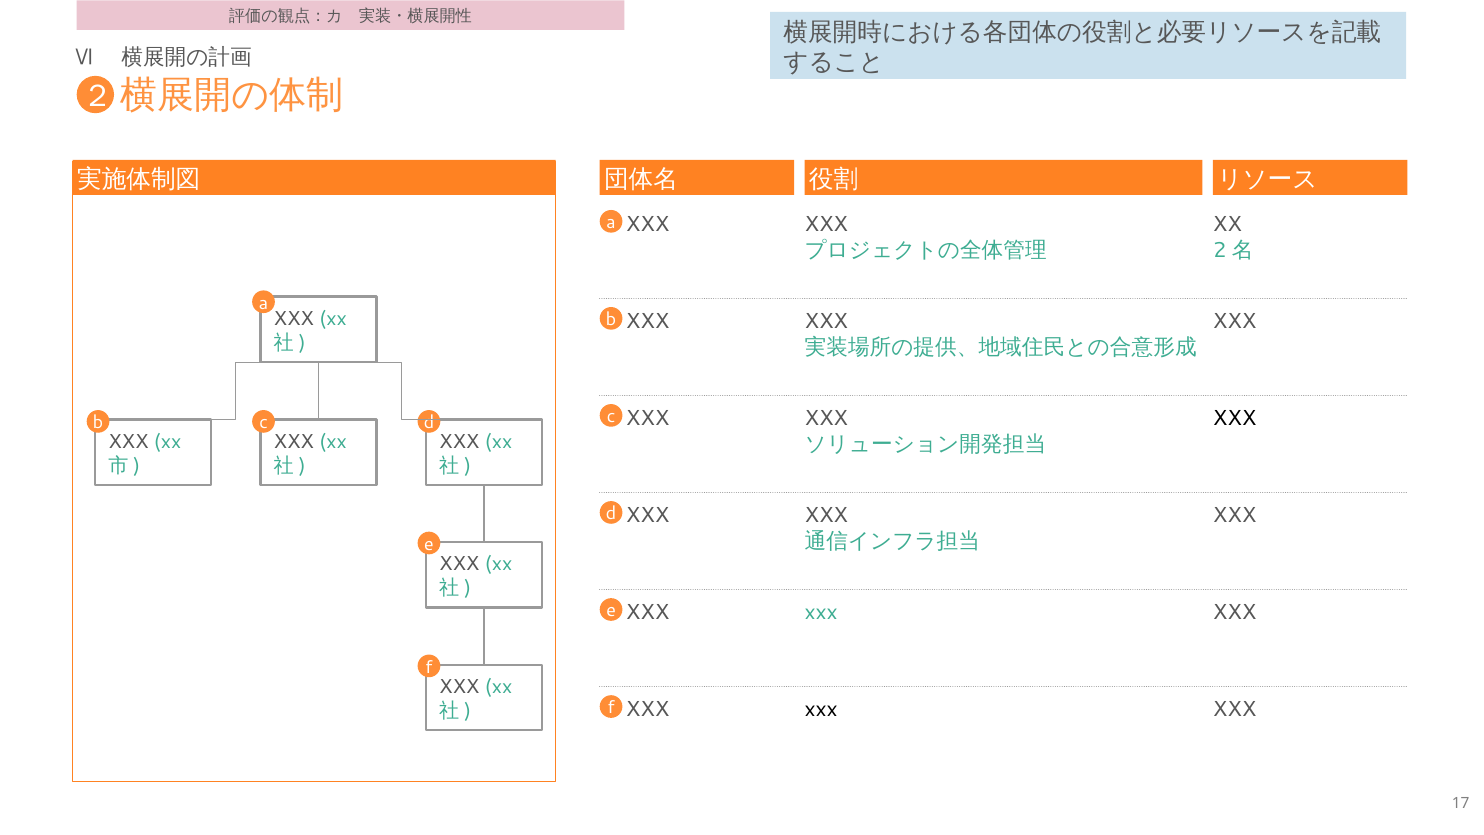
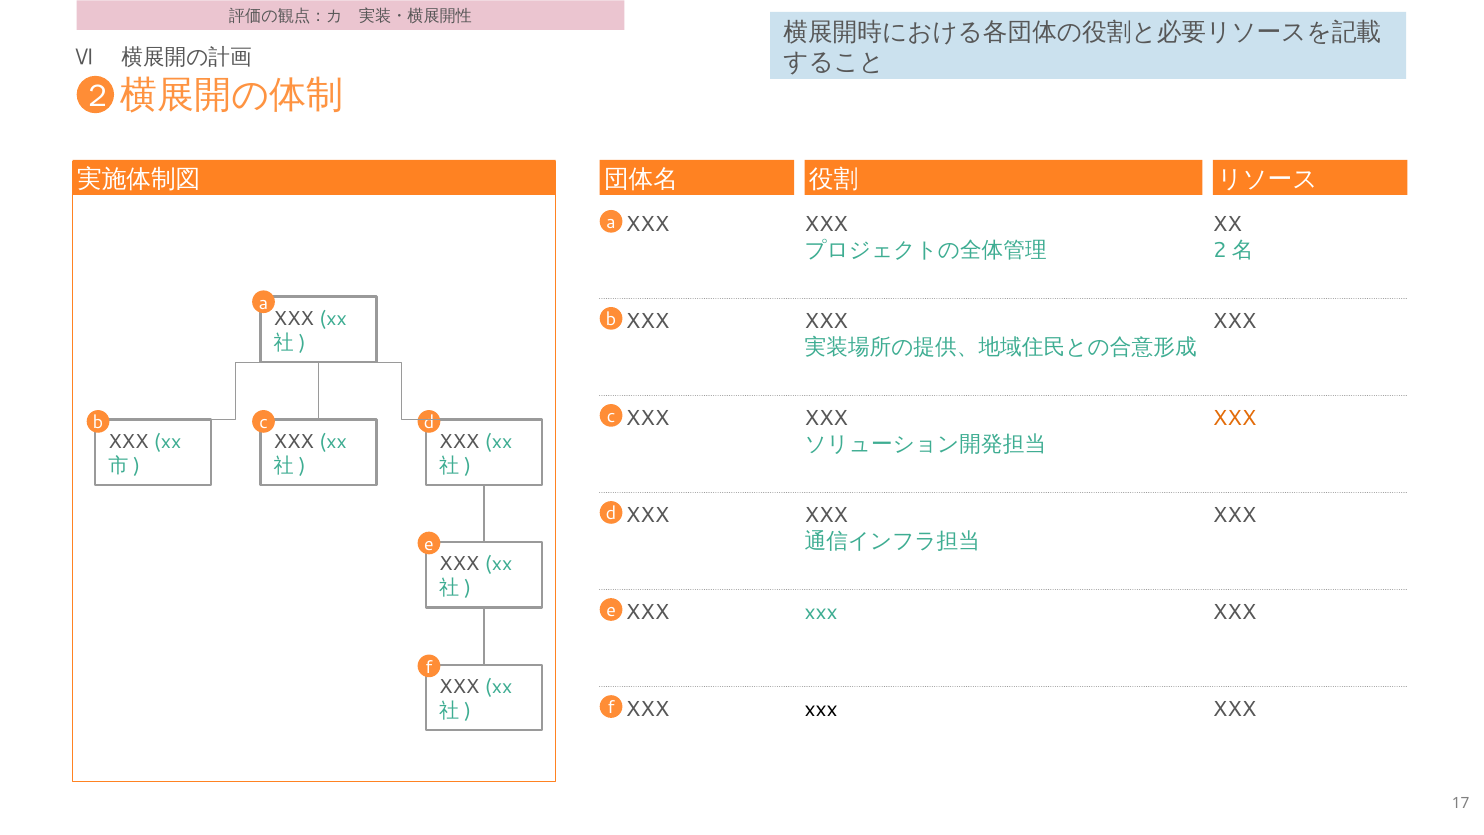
XXX at (1235, 418) colour: black -> orange
